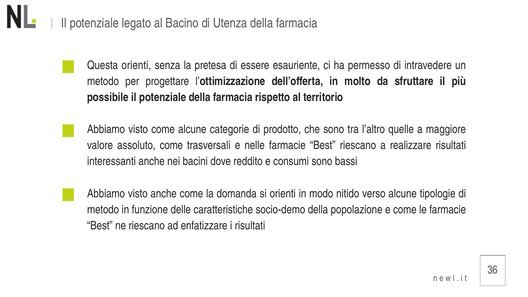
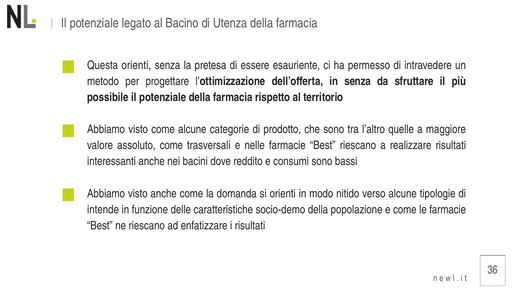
in molto: molto -> senza
metodo at (103, 210): metodo -> intende
